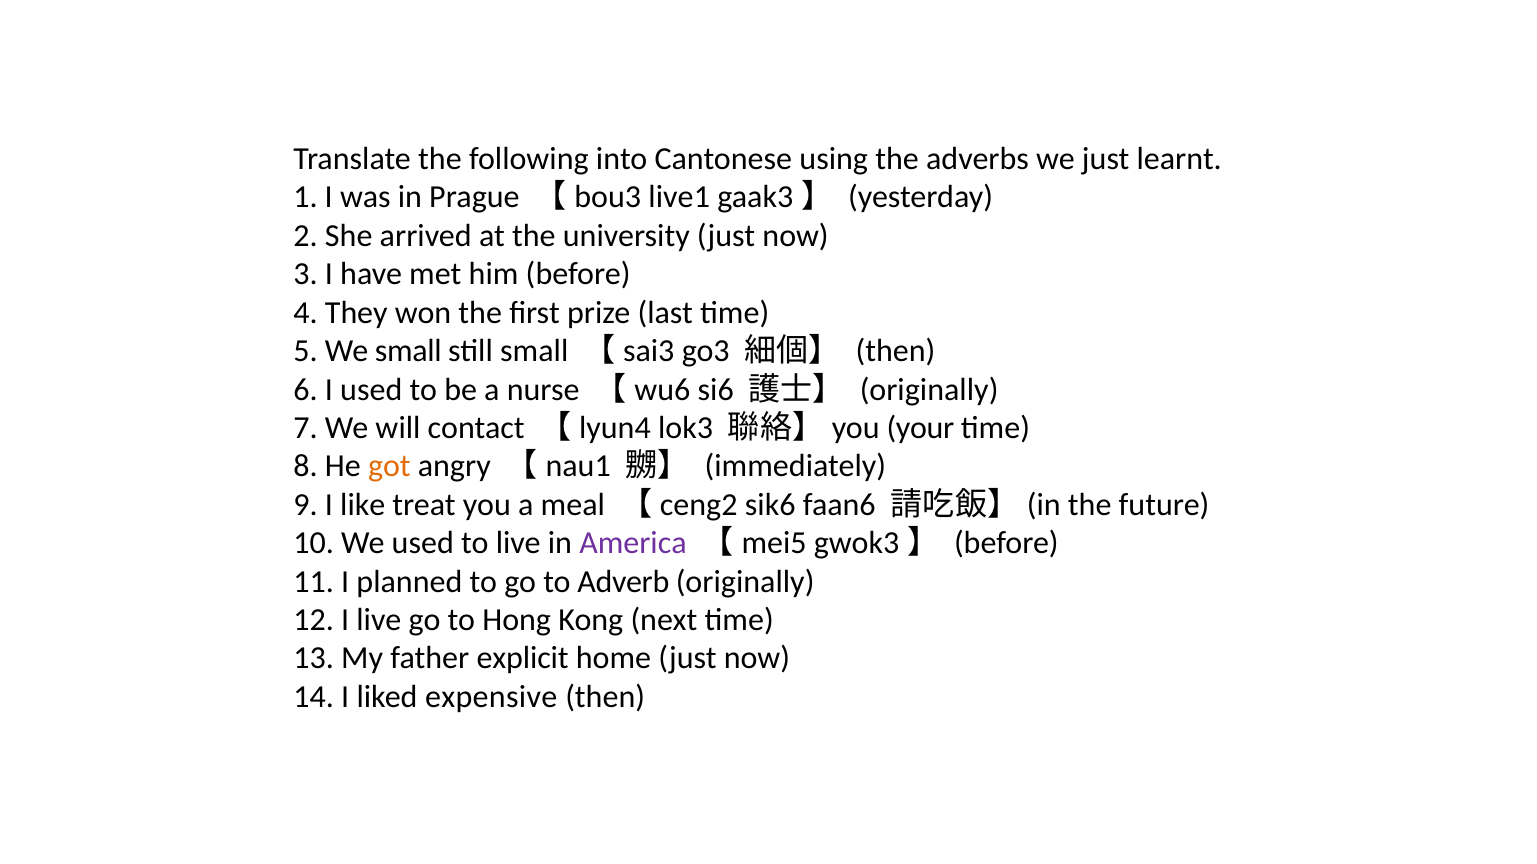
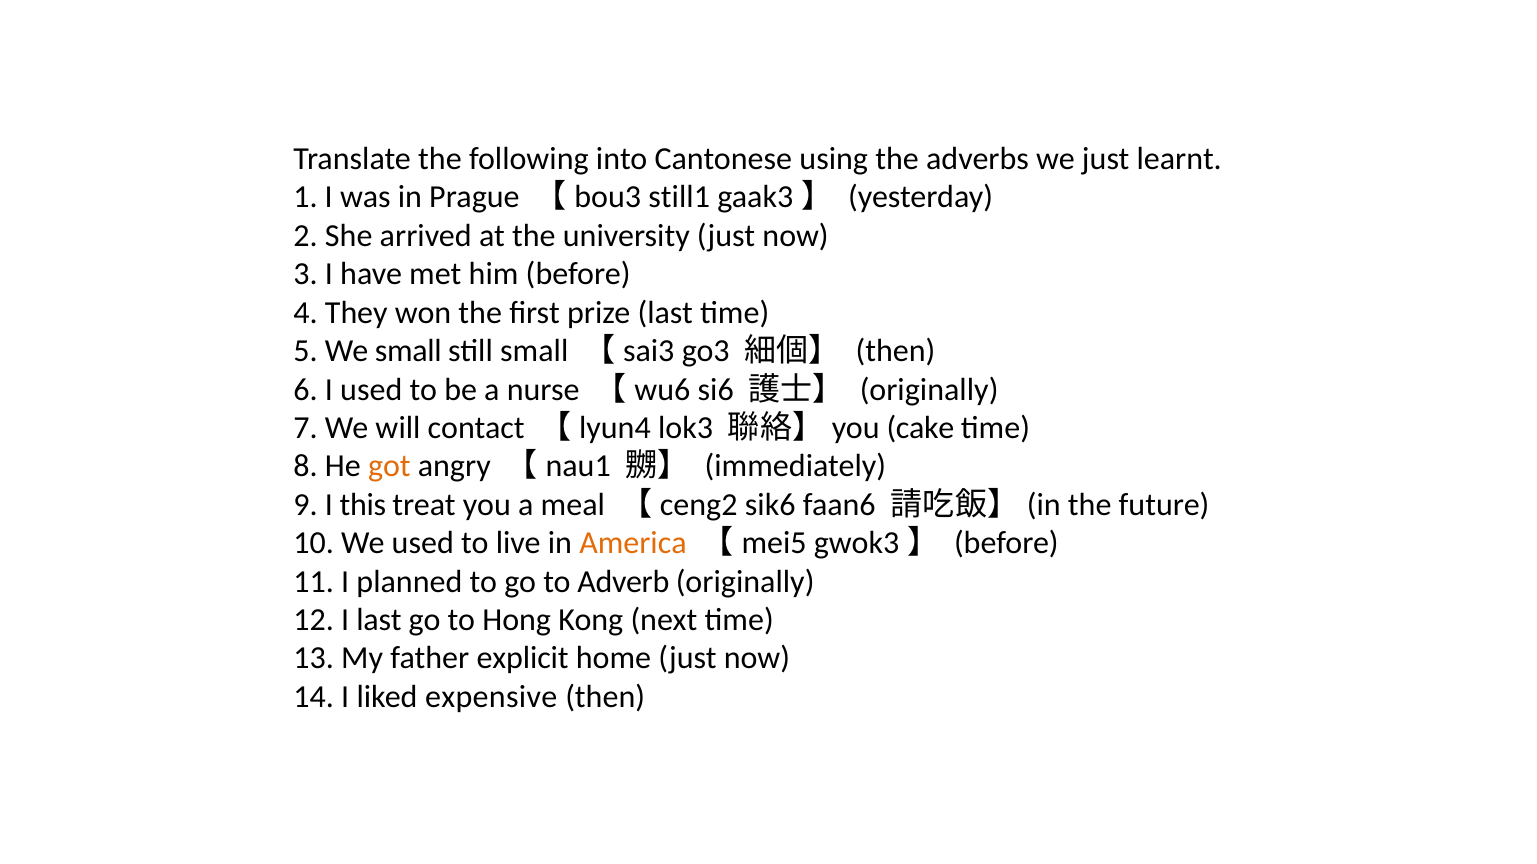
live1: live1 -> still1
your: your -> cake
like: like -> this
America colour: purple -> orange
I live: live -> last
